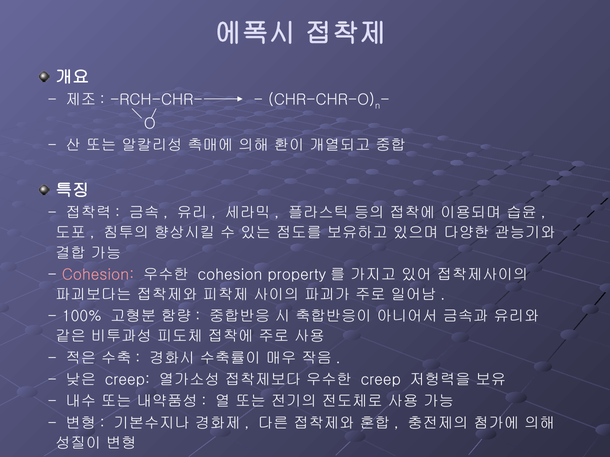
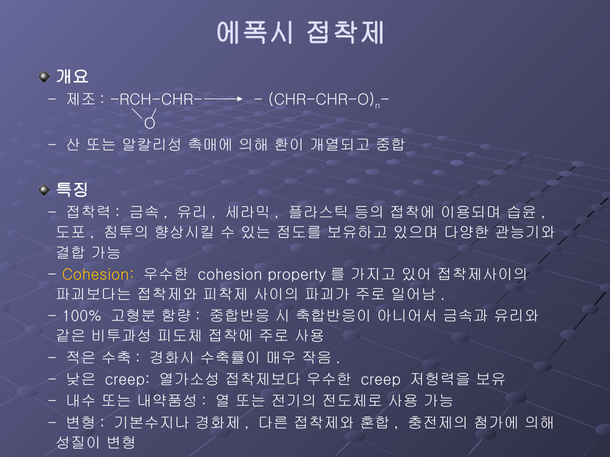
Cohesion at (98, 275) colour: pink -> yellow
